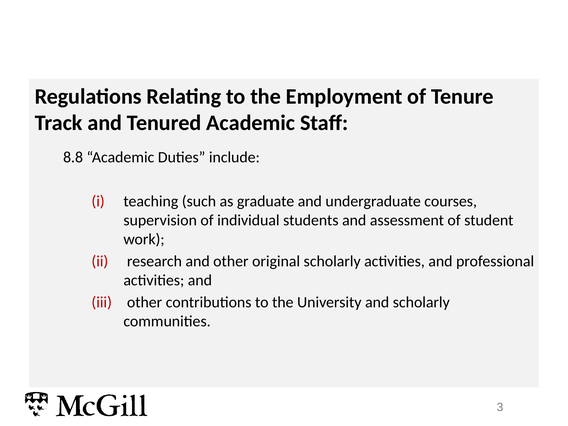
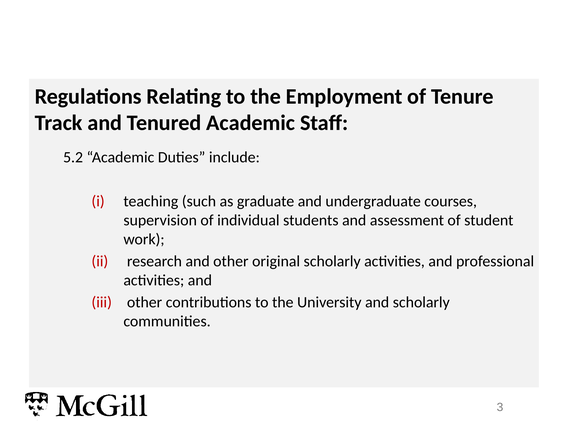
8.8: 8.8 -> 5.2
